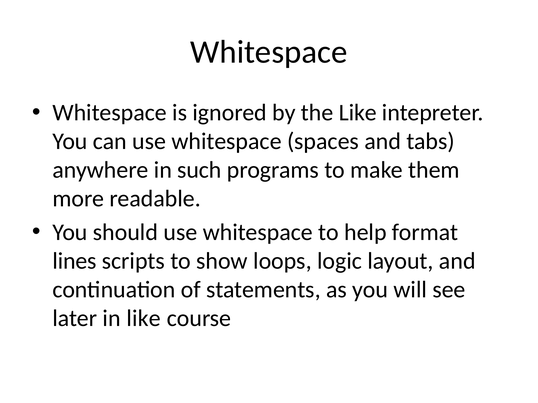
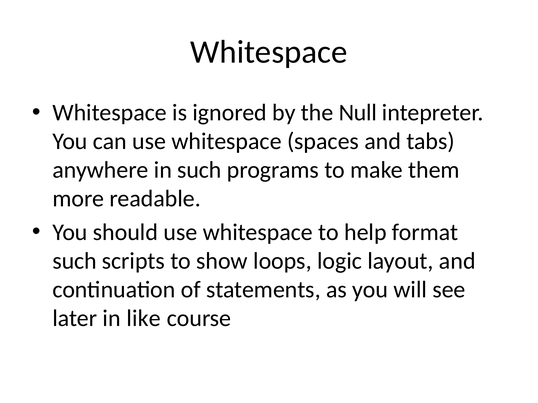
the Like: Like -> Null
lines at (75, 261): lines -> such
